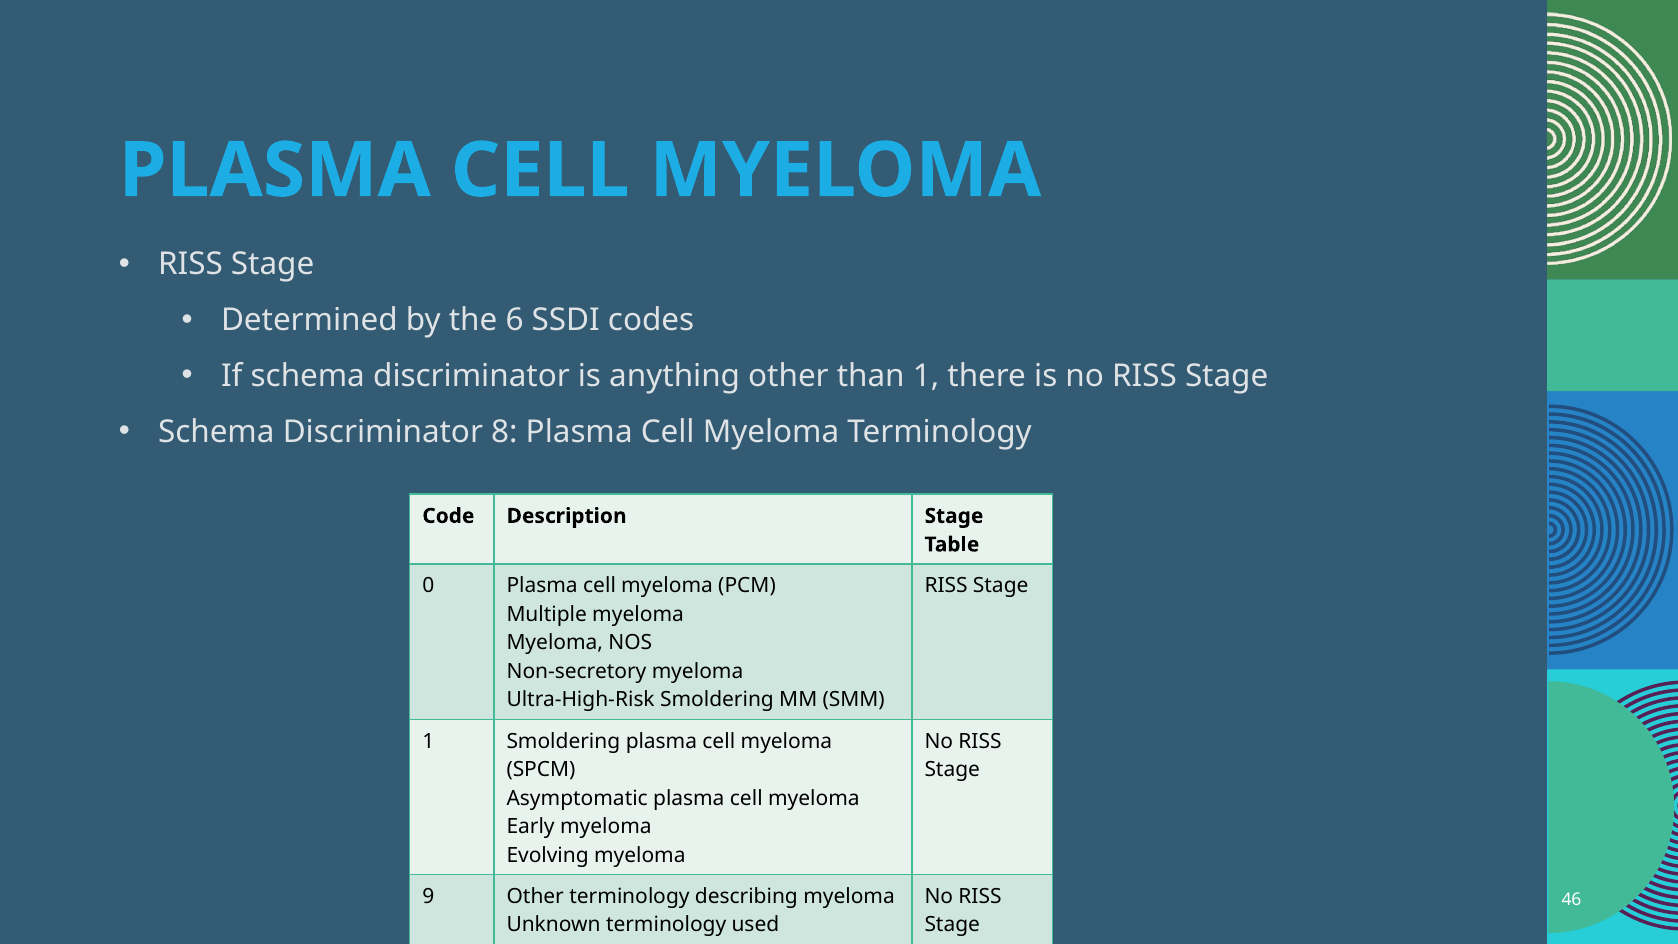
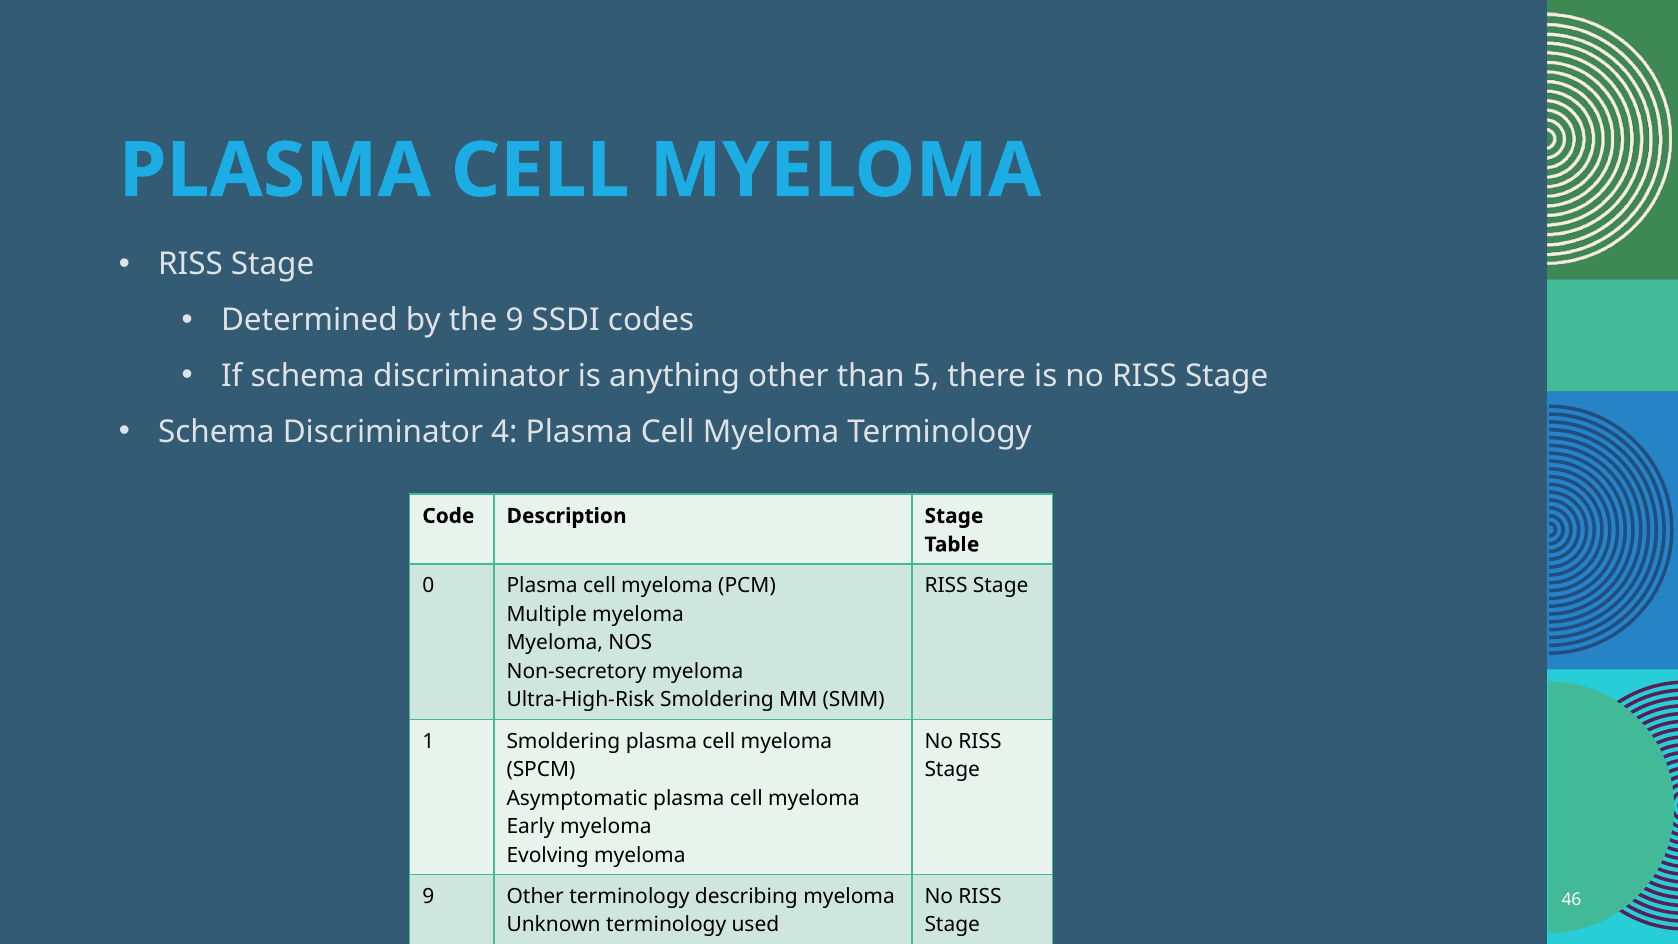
the 6: 6 -> 9
than 1: 1 -> 5
8: 8 -> 4
